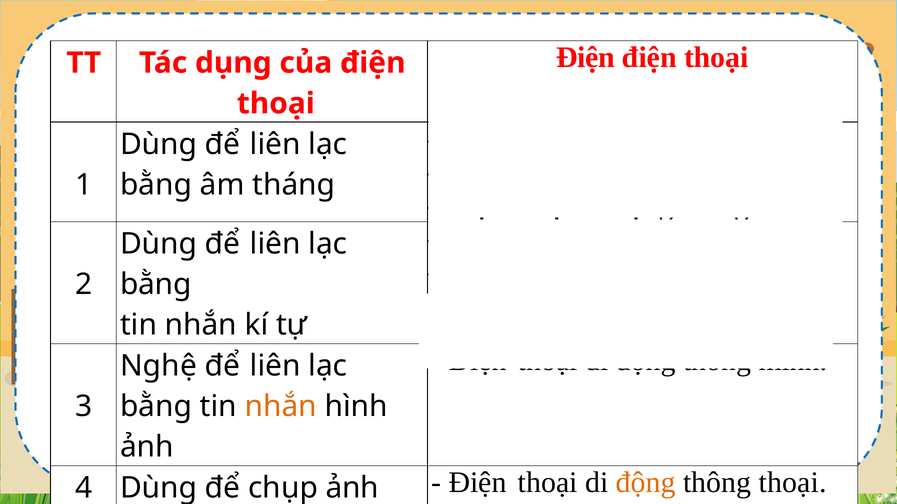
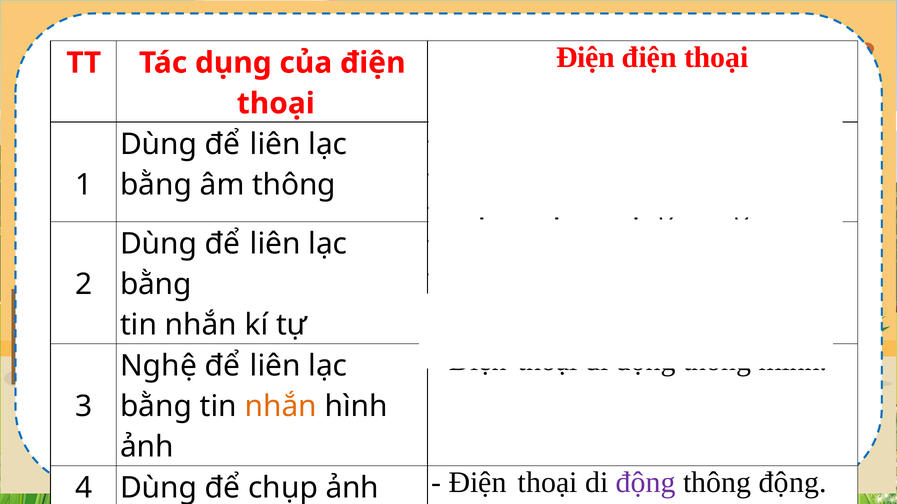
âm tháng: tháng -> thông
động at (646, 483) colour: orange -> purple
thông thoại: thoại -> động
